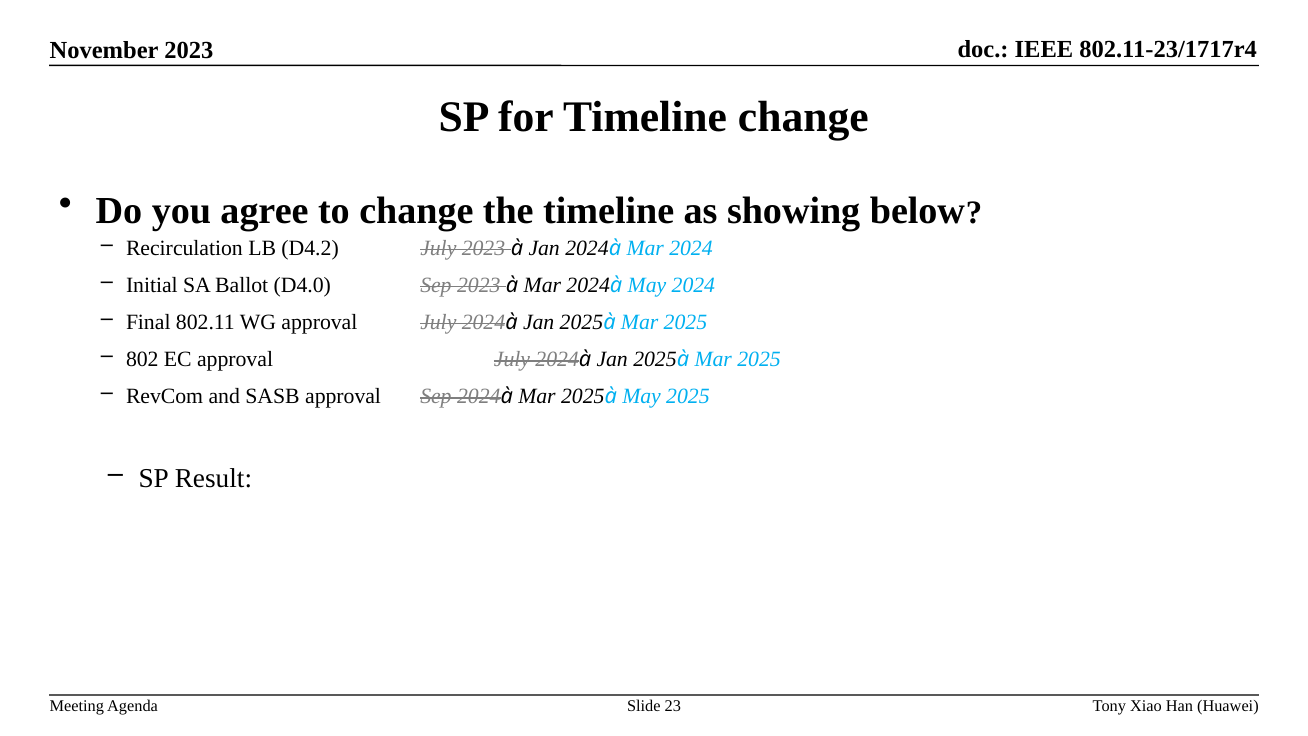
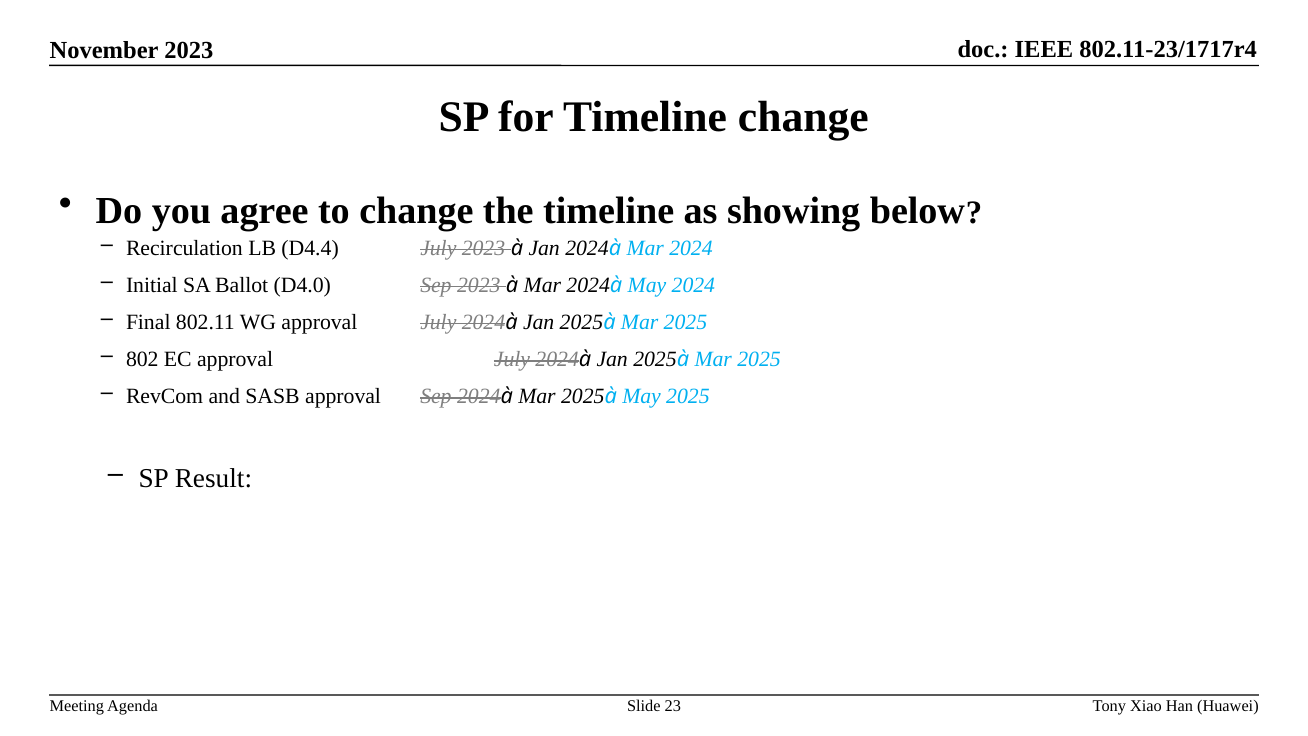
D4.2: D4.2 -> D4.4
